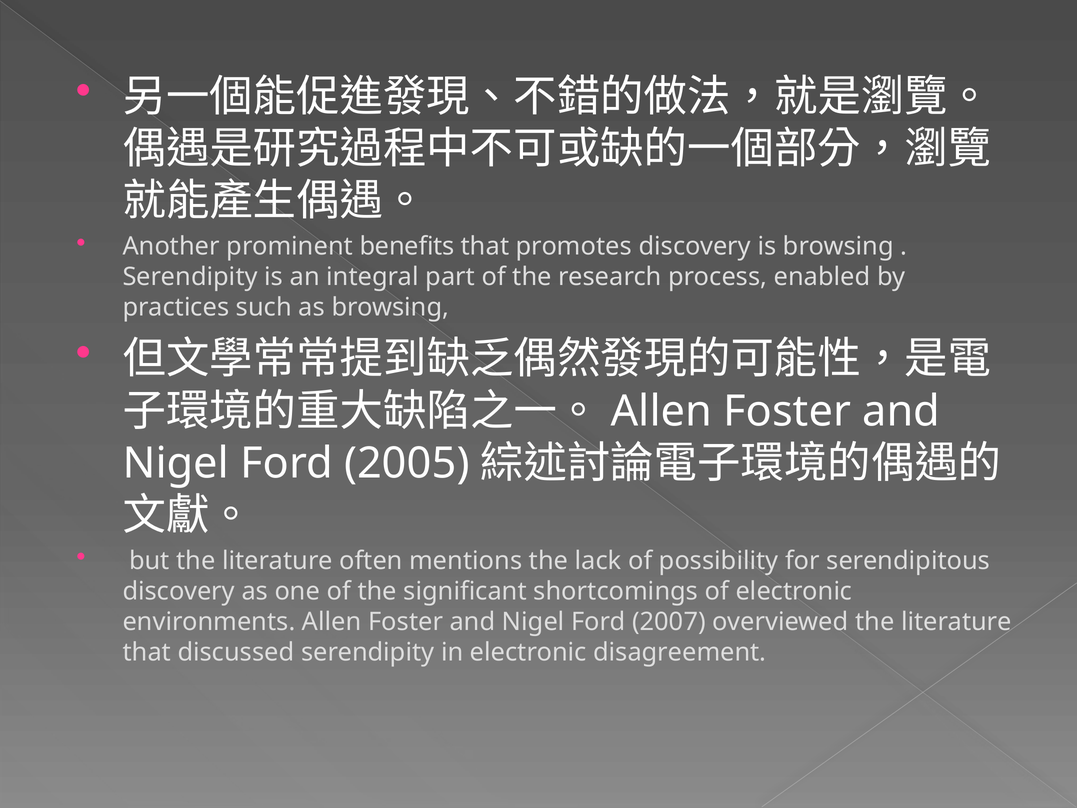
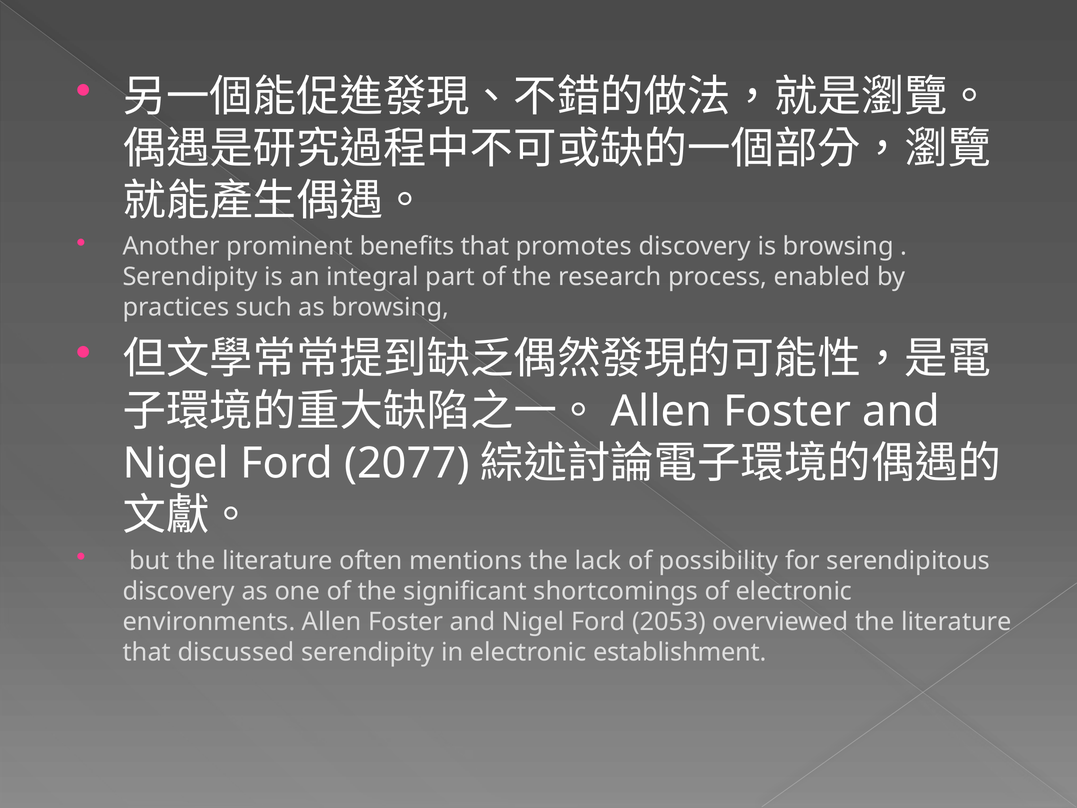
2005: 2005 -> 2077
2007: 2007 -> 2053
disagreement: disagreement -> establishment
